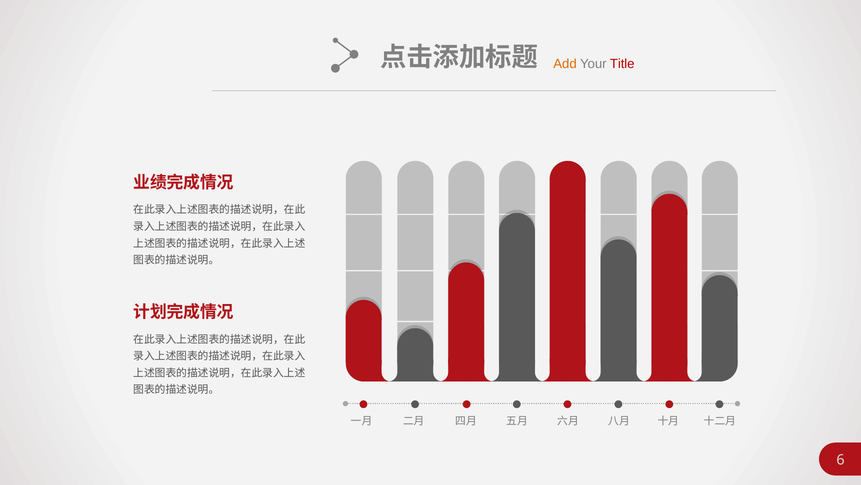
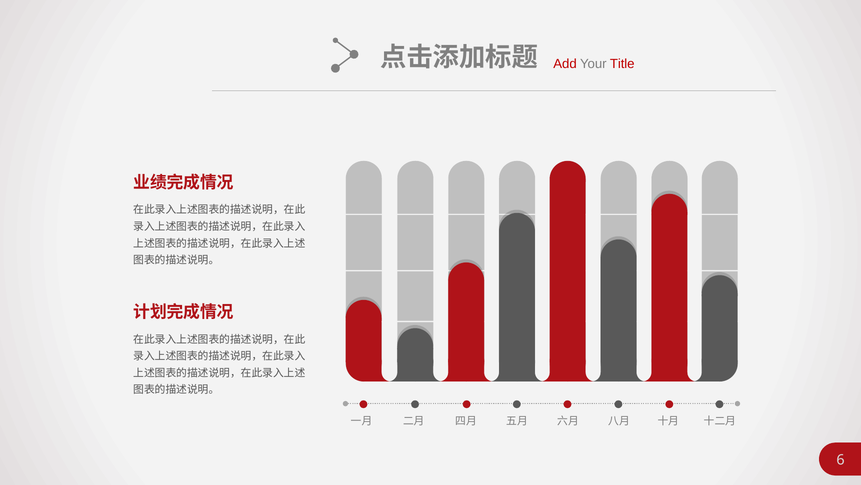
Add colour: orange -> red
